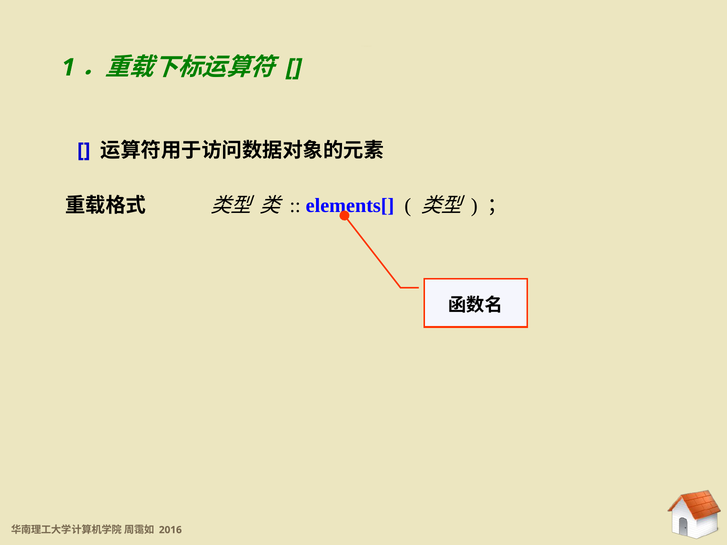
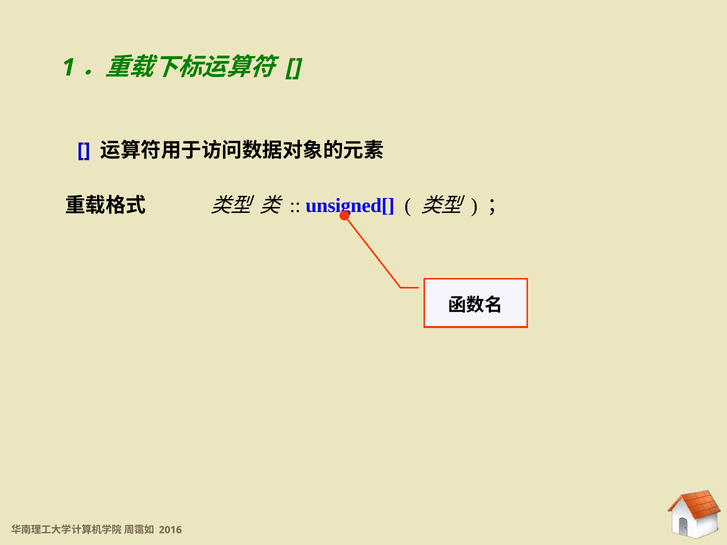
elements[: elements[ -> unsigned[
